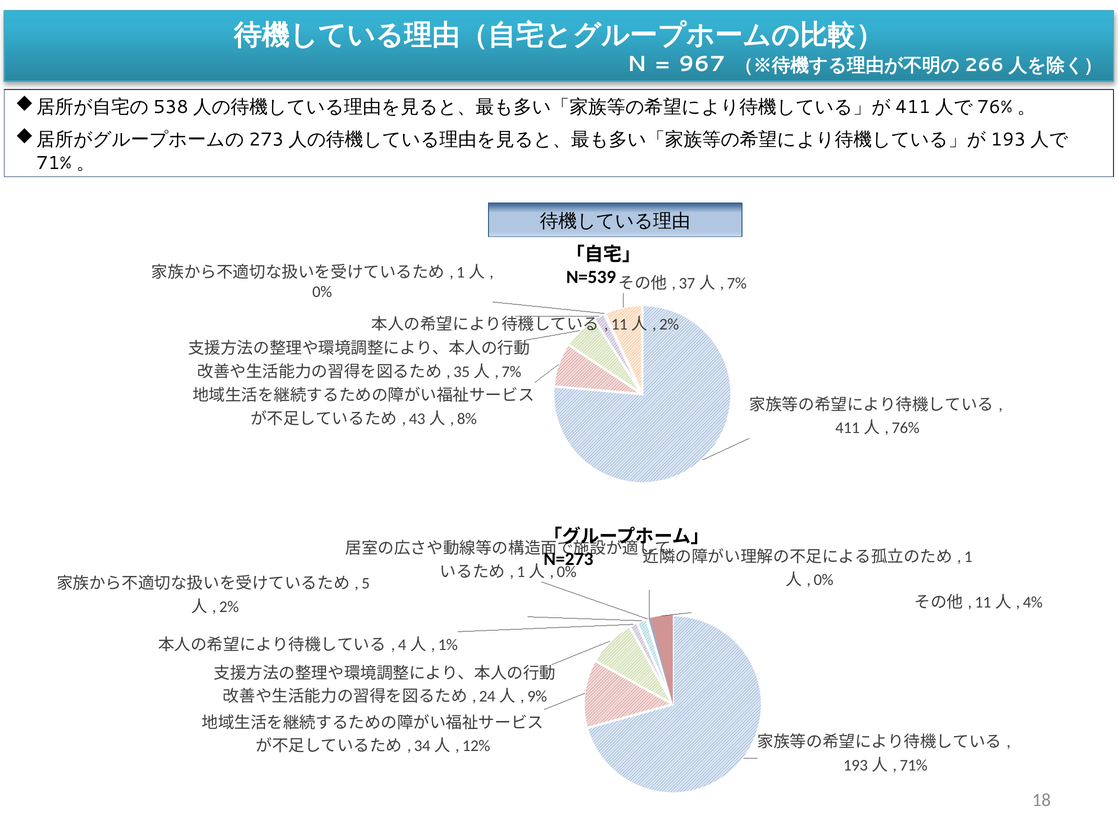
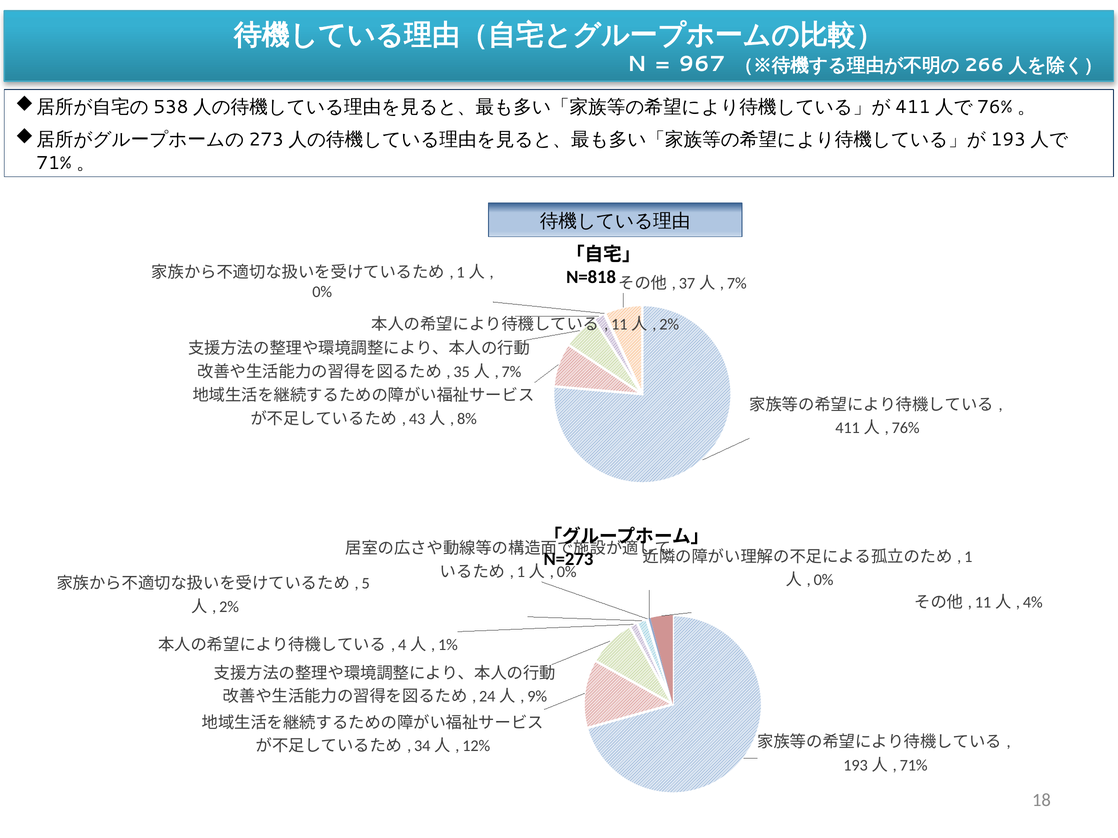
N=539: N=539 -> N=818
